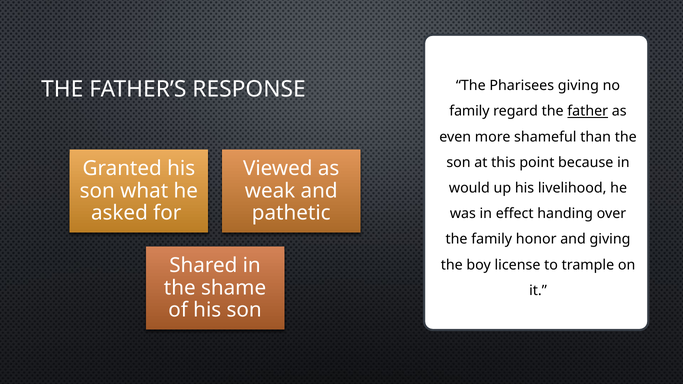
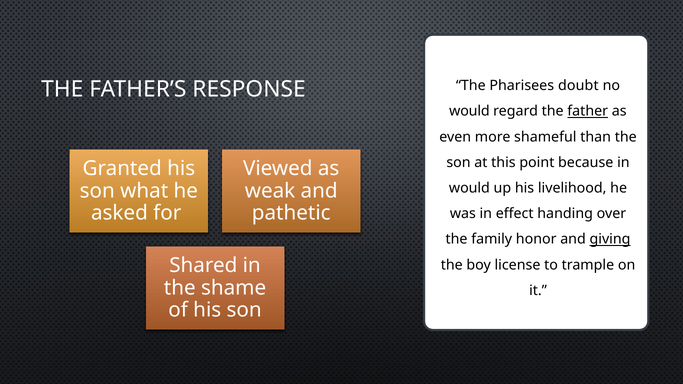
Pharisees giving: giving -> doubt
family at (469, 111): family -> would
giving at (610, 239) underline: none -> present
